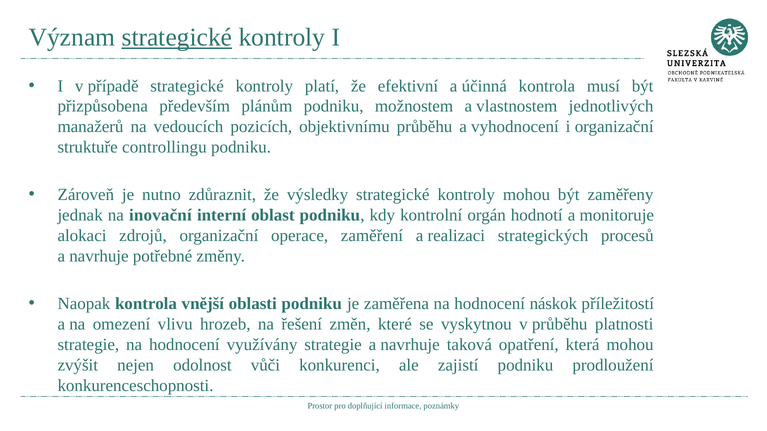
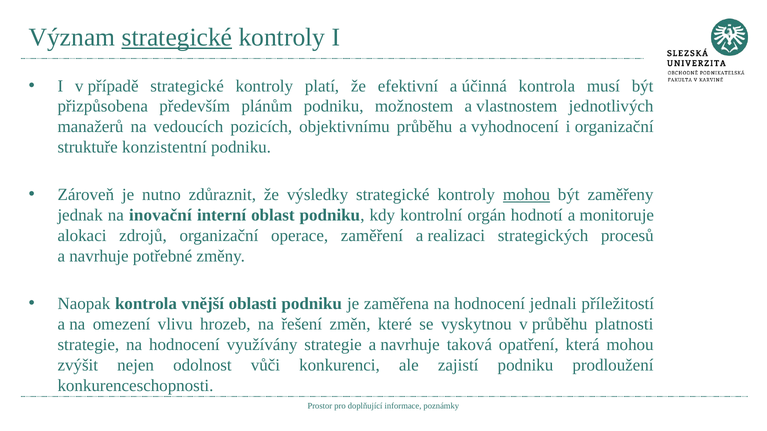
controllingu: controllingu -> konzistentní
mohou at (527, 195) underline: none -> present
náskok: náskok -> jednali
